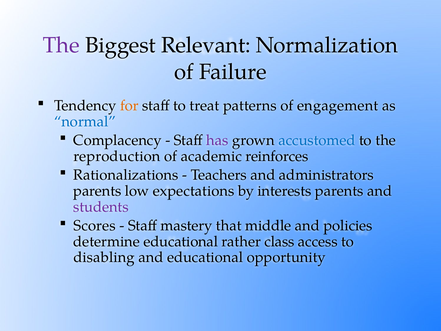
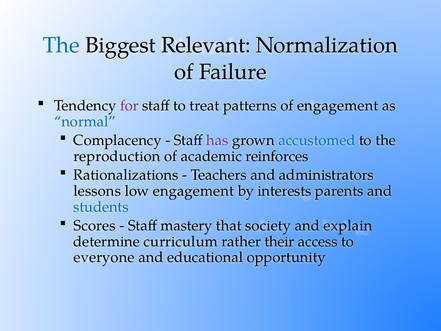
The at (61, 45) colour: purple -> blue
for colour: orange -> purple
parents at (97, 191): parents -> lessons
low expectations: expectations -> engagement
students colour: purple -> blue
middle: middle -> society
policies: policies -> explain
determine educational: educational -> curriculum
class: class -> their
disabling: disabling -> everyone
